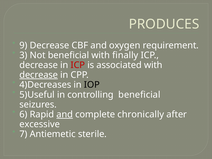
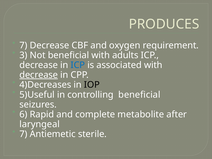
9 at (23, 45): 9 -> 7
finally: finally -> adults
ICP at (78, 65) colour: red -> blue
and at (65, 114) underline: present -> none
chronically: chronically -> metabolite
excessive: excessive -> laryngeal
